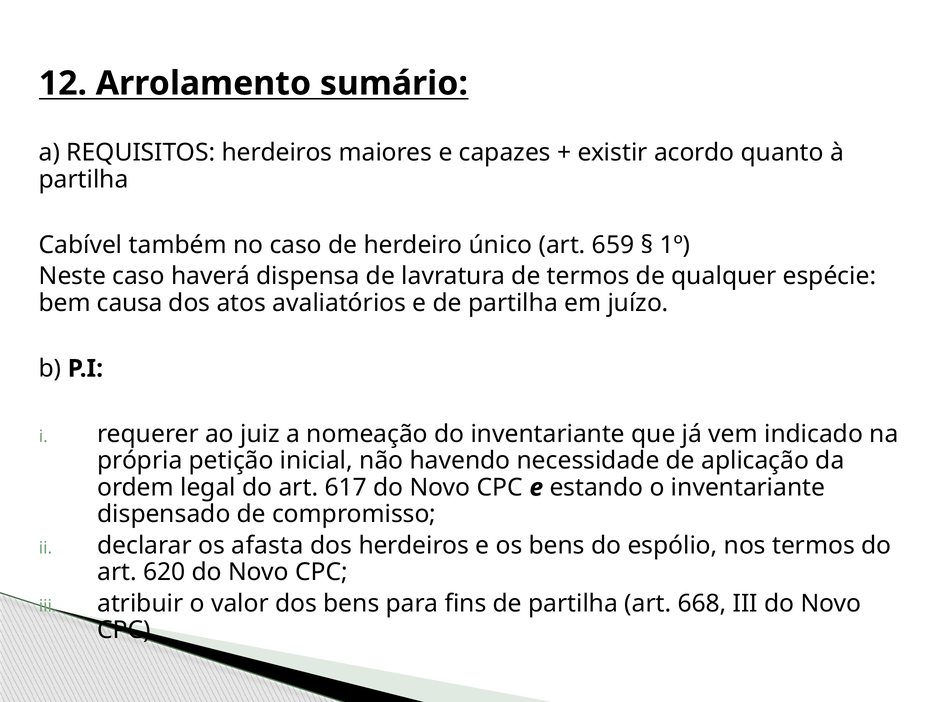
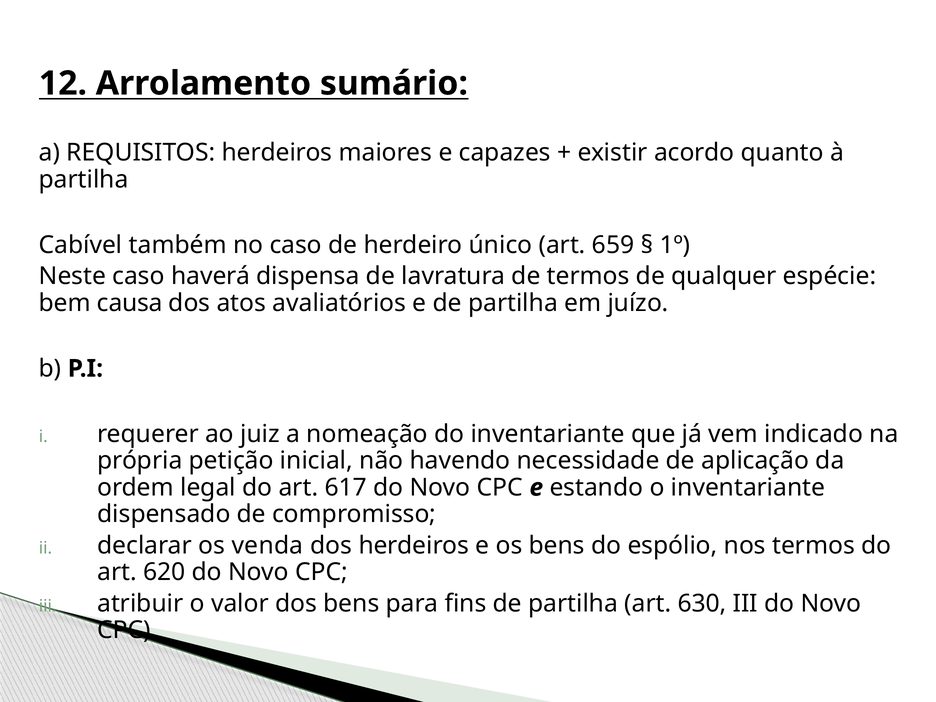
afasta: afasta -> venda
668: 668 -> 630
